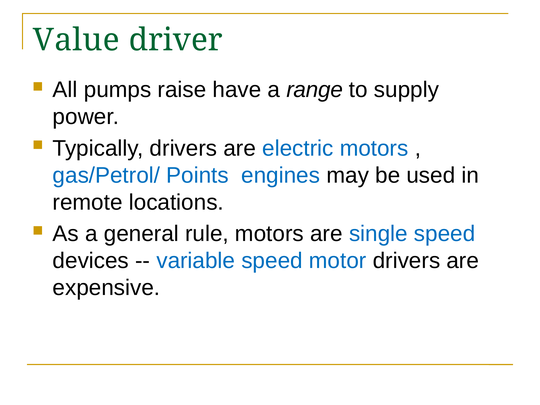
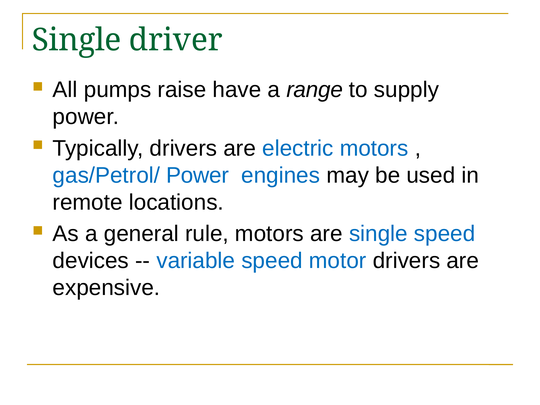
Value at (76, 40): Value -> Single
gas/Petrol/ Points: Points -> Power
